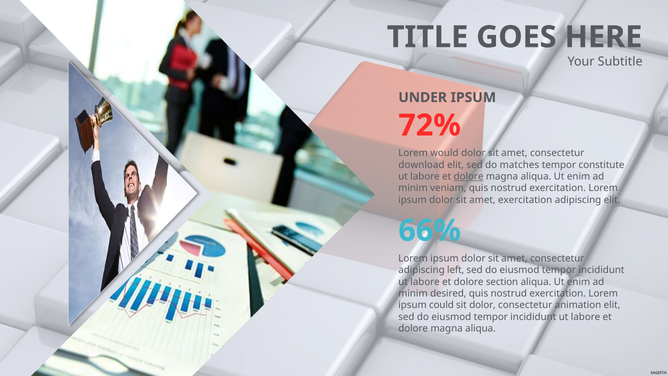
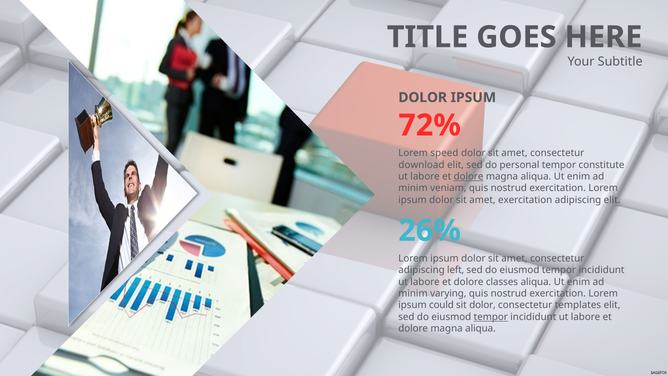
UNDER at (423, 97): UNDER -> DOLOR
would: would -> speed
matches: matches -> personal
66%: 66% -> 26%
section: section -> classes
desired: desired -> varying
animation: animation -> templates
tempor at (491, 317) underline: none -> present
